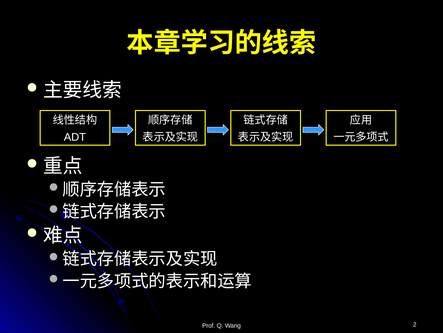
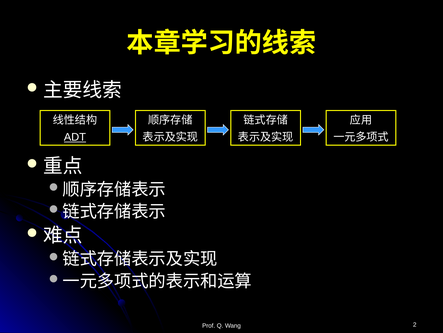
ADT underline: none -> present
